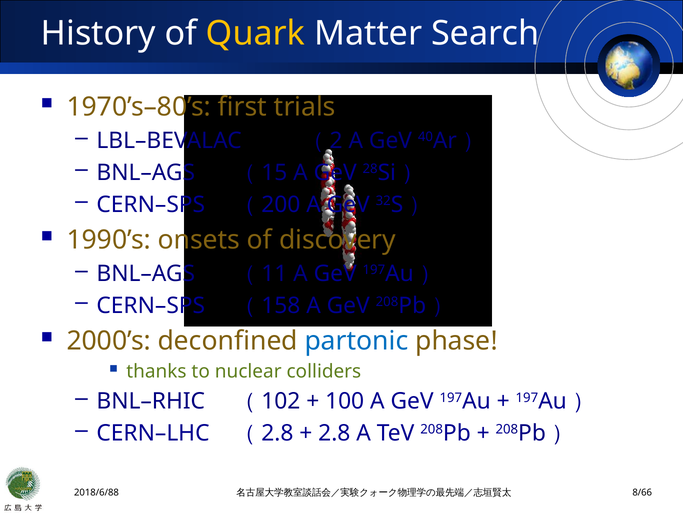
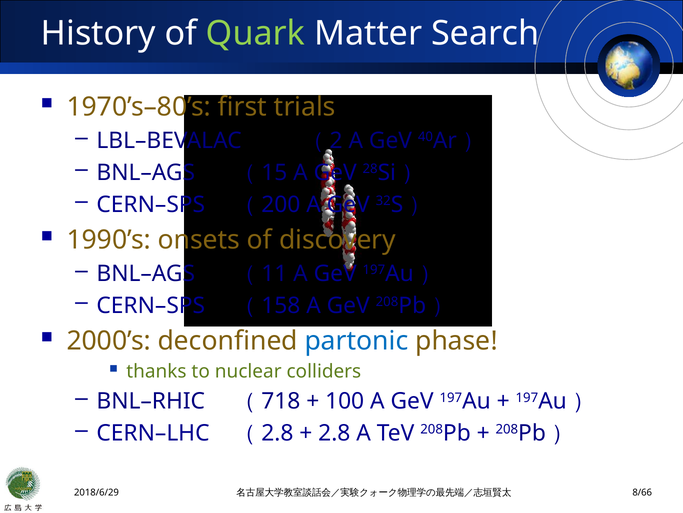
Quark colour: yellow -> light green
102: 102 -> 718
2018/6/88: 2018/6/88 -> 2018/6/29
